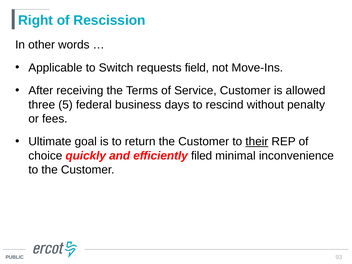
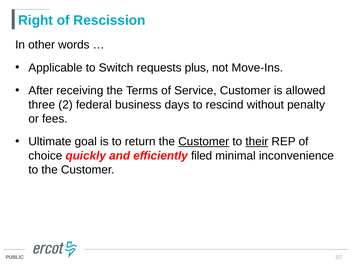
field: field -> plus
5: 5 -> 2
Customer at (204, 142) underline: none -> present
